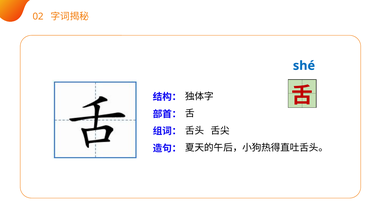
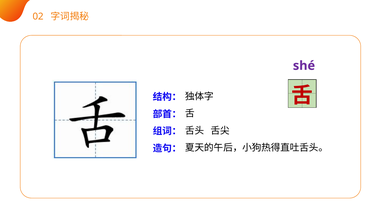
shé colour: blue -> purple
